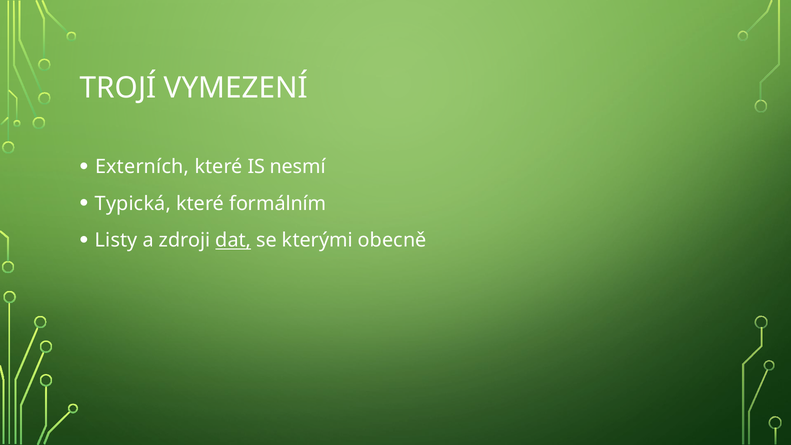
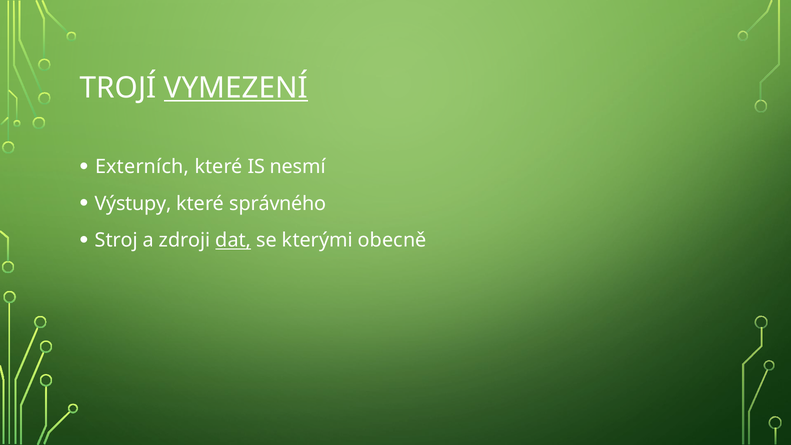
VYMEZENÍ underline: none -> present
Typická: Typická -> Výstupy
formálním: formálním -> správného
Listy: Listy -> Stroj
